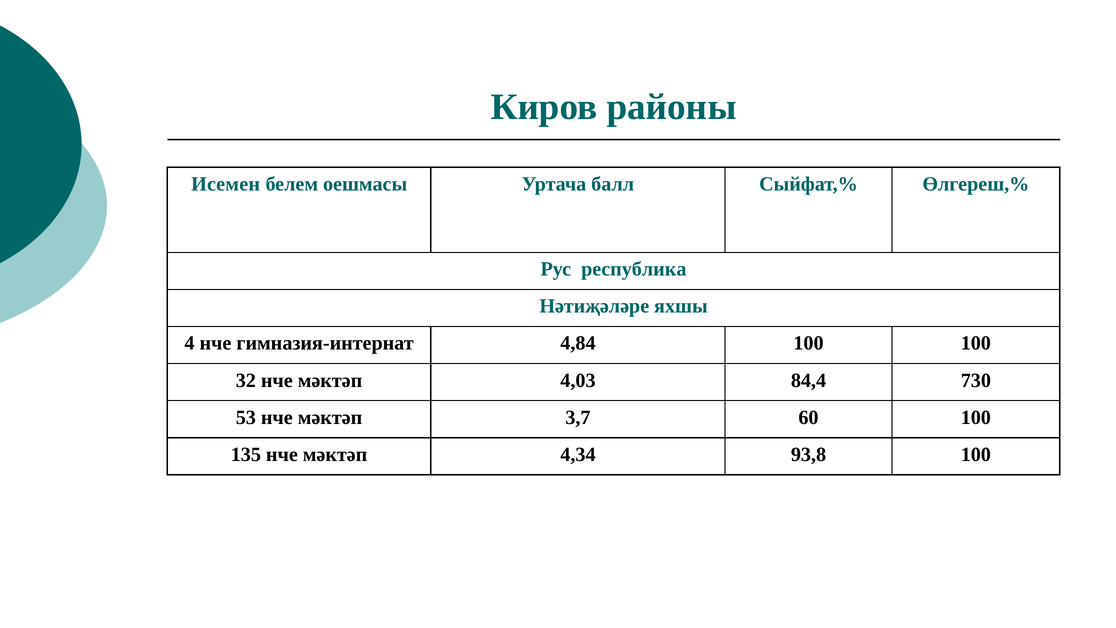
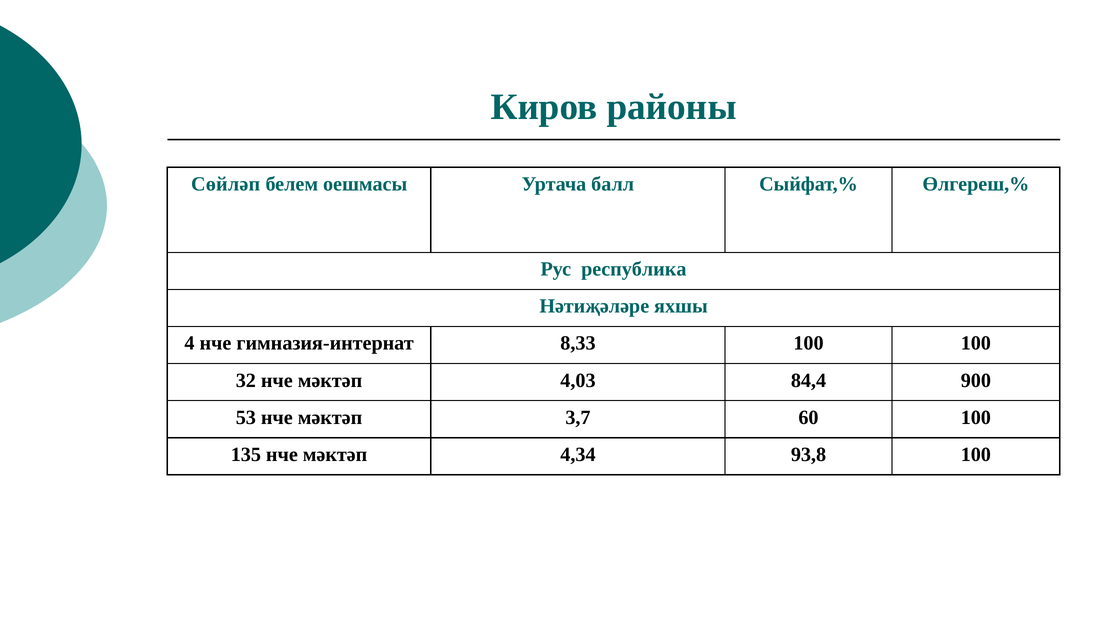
Исемен: Исемен -> Сөйләп
4,84: 4,84 -> 8,33
730: 730 -> 900
